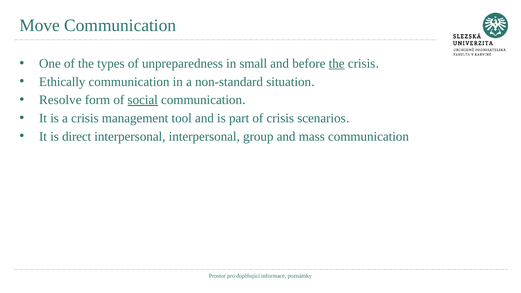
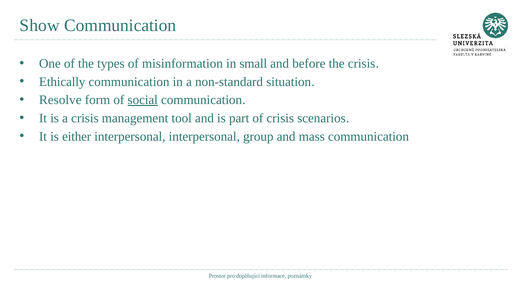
Move: Move -> Show
unpreparedness: unpreparedness -> misinformation
the at (337, 63) underline: present -> none
direct: direct -> either
